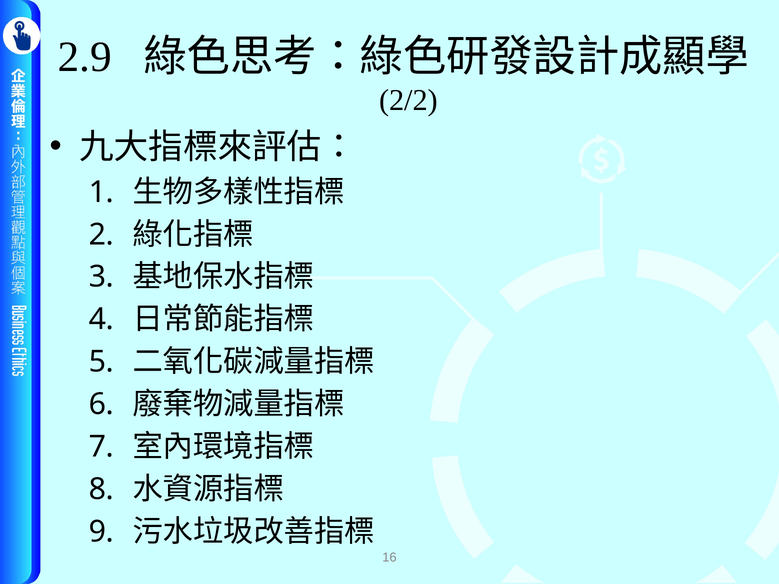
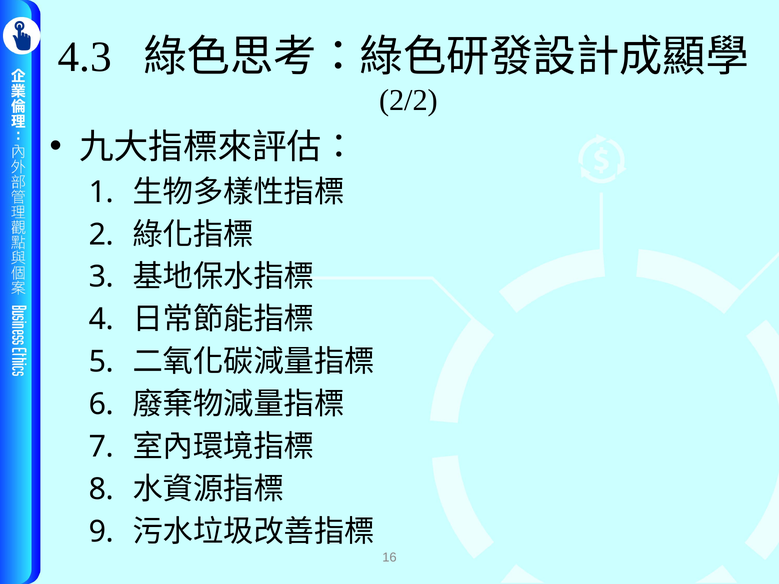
2.9: 2.9 -> 4.3
